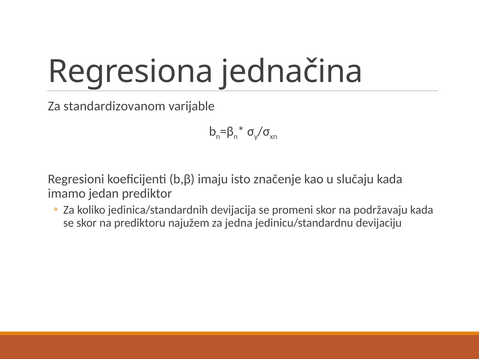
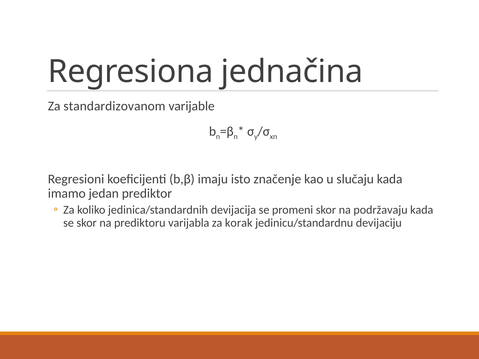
najužem: najužem -> varijabla
jedna: jedna -> korak
